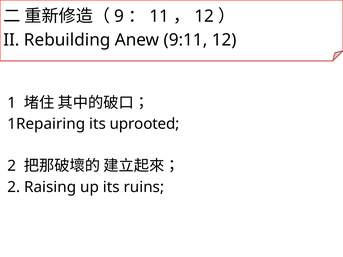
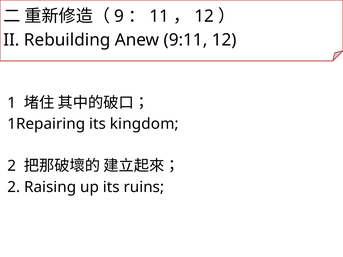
uprooted: uprooted -> kingdom
